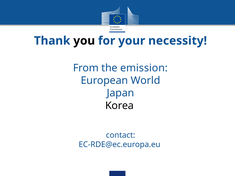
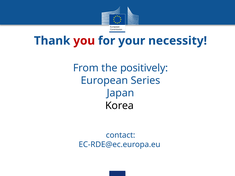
you colour: black -> red
emission: emission -> positively
World: World -> Series
